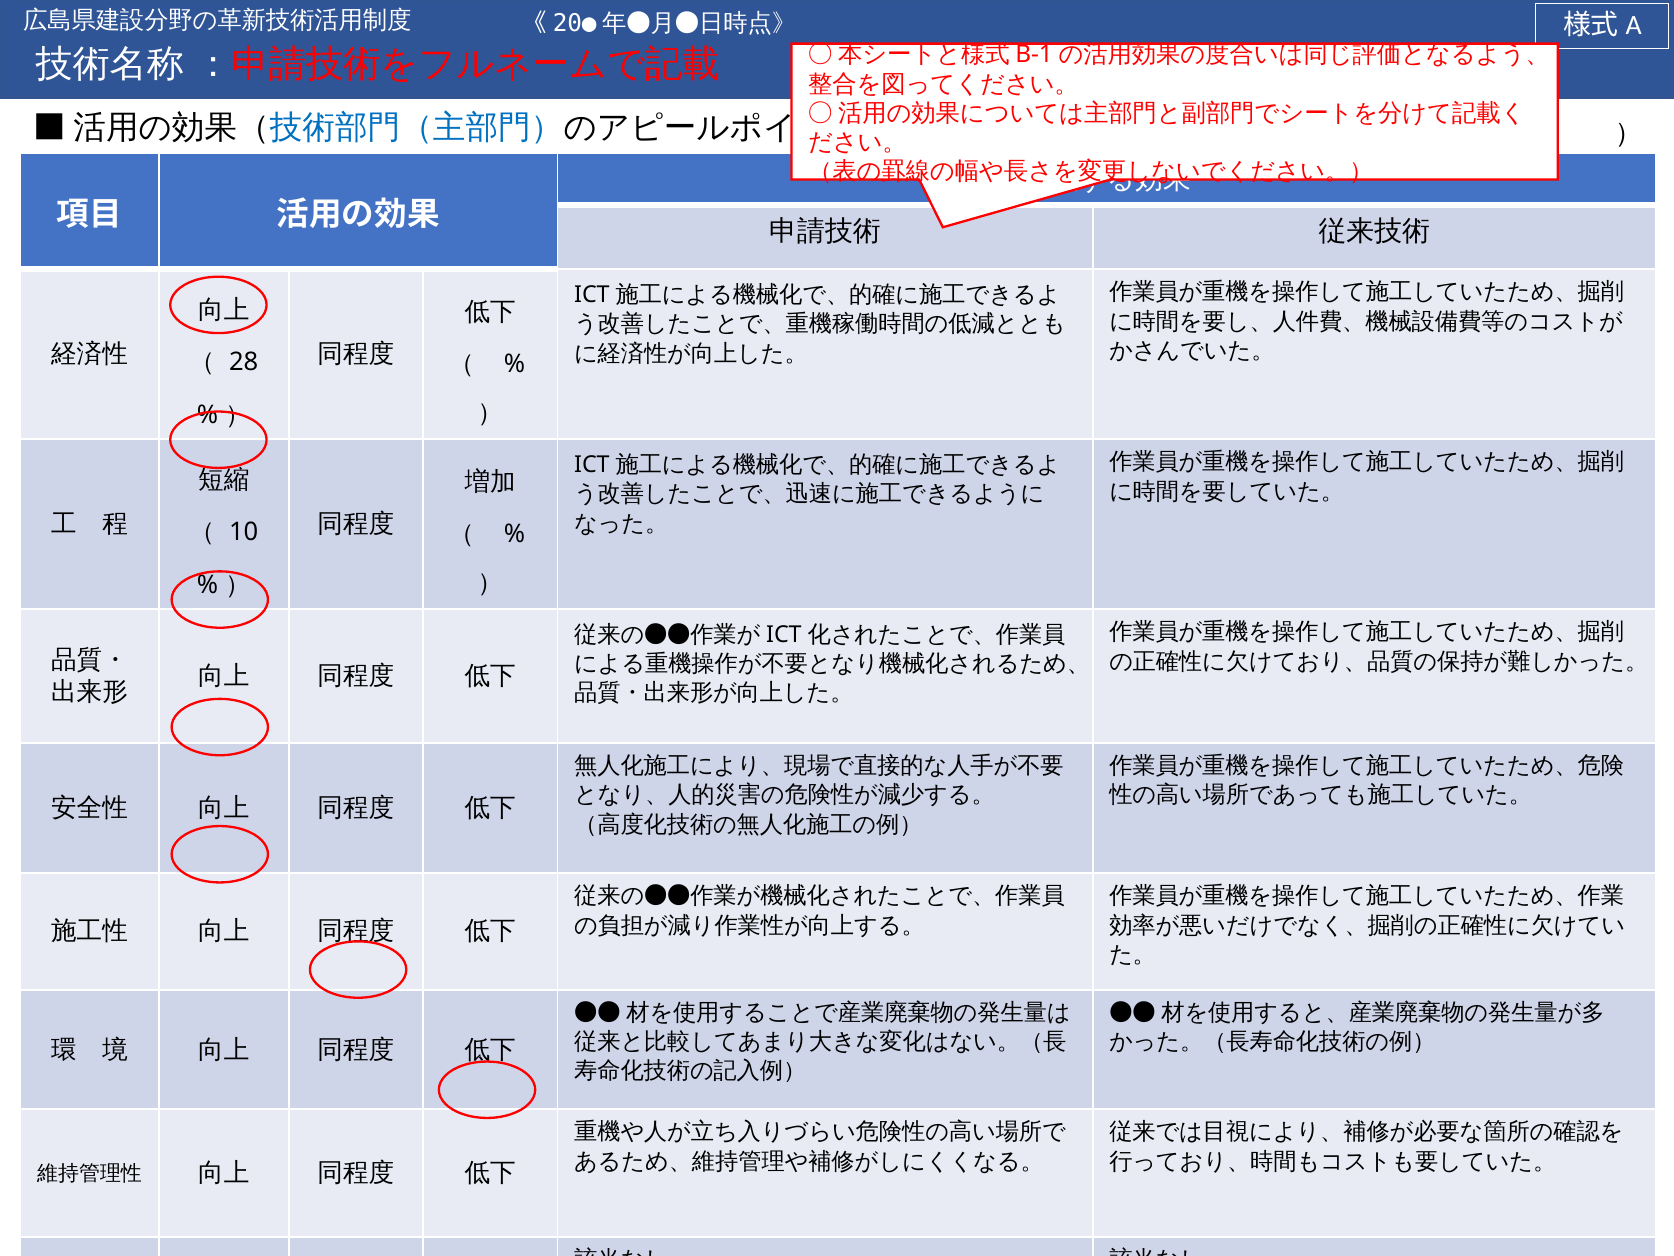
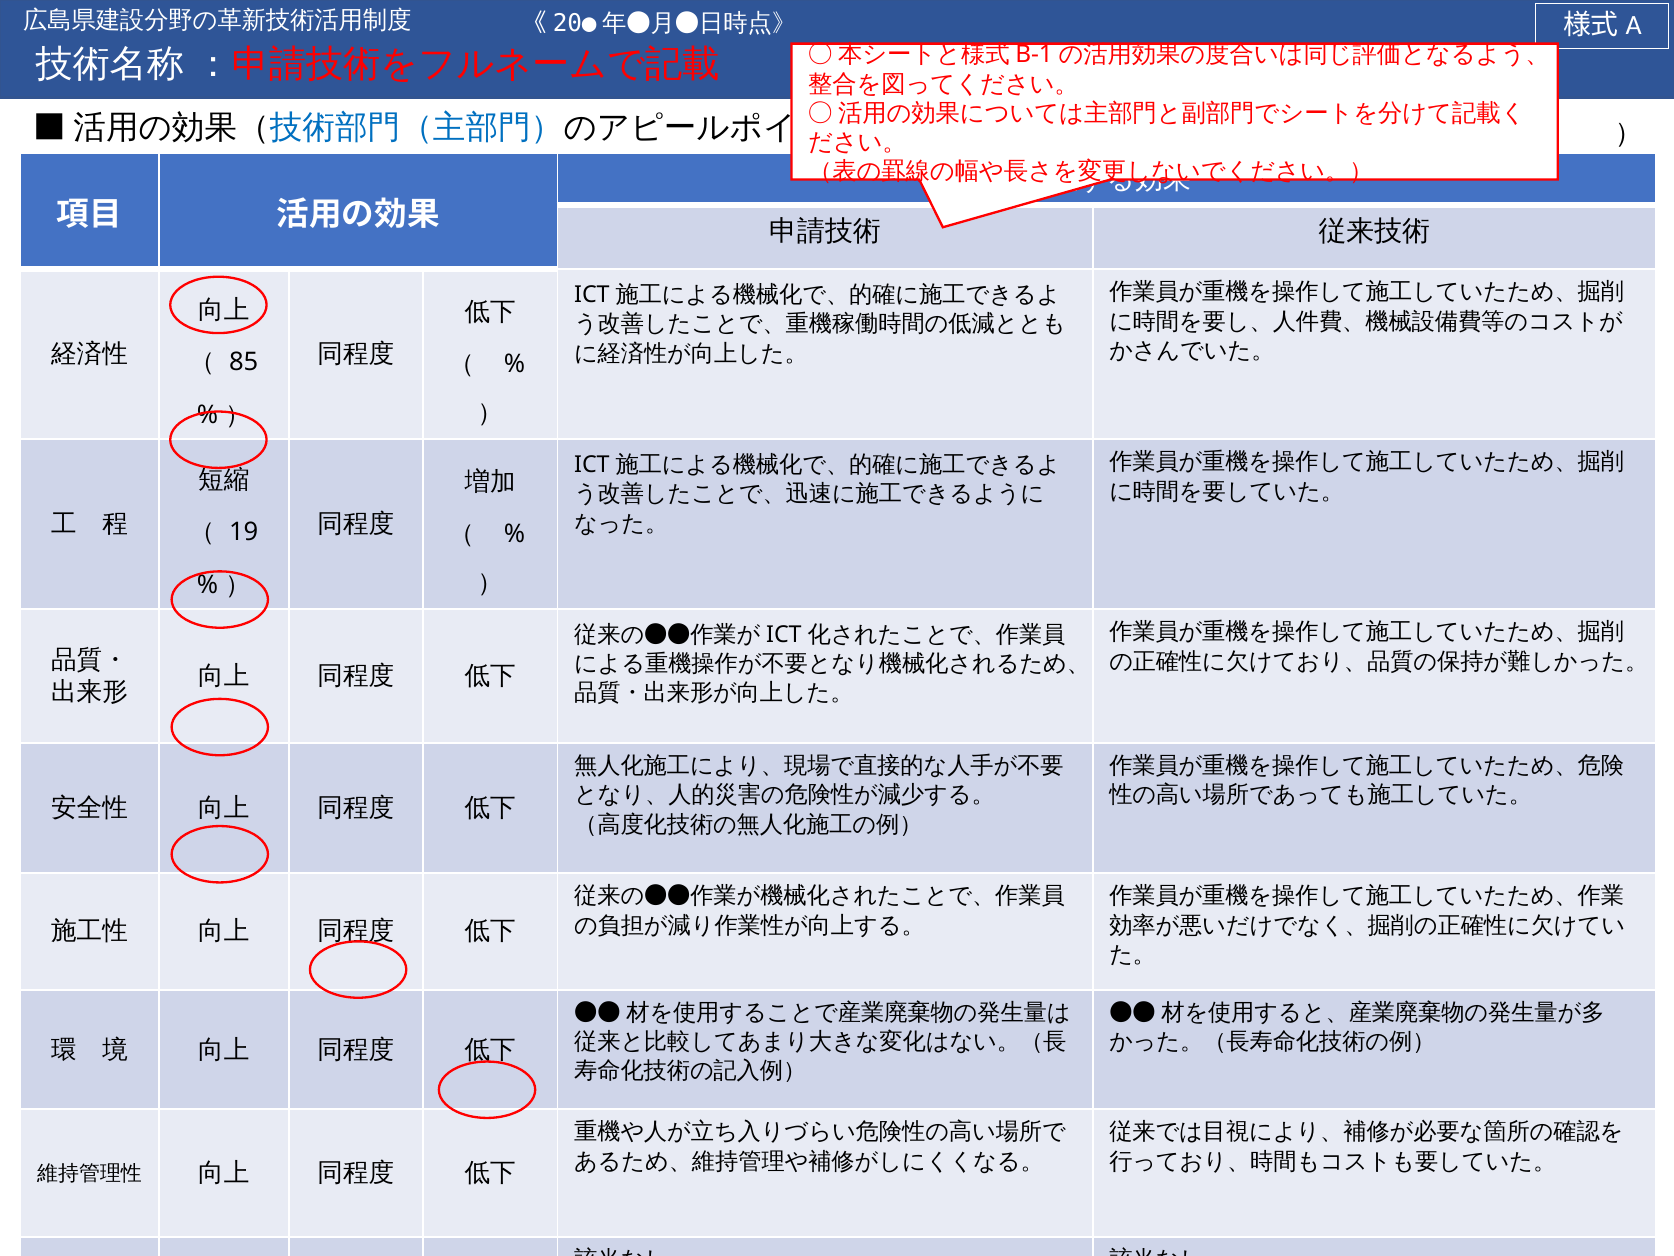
28: 28 -> 85
10: 10 -> 19
